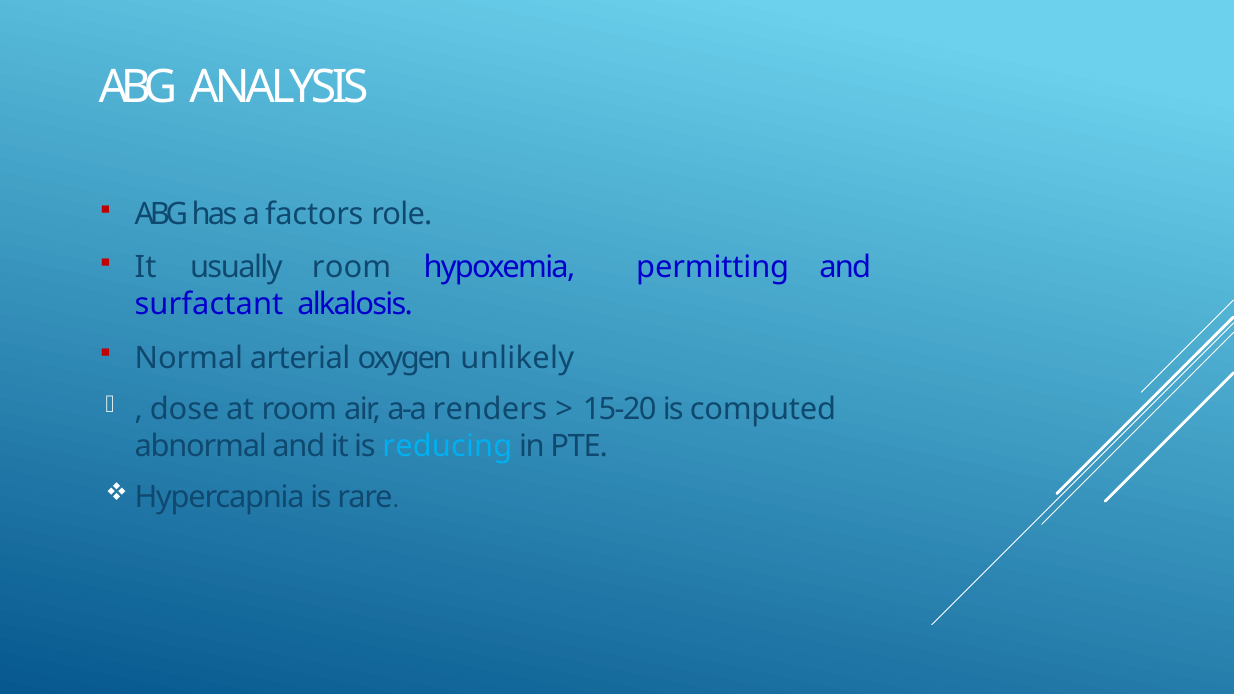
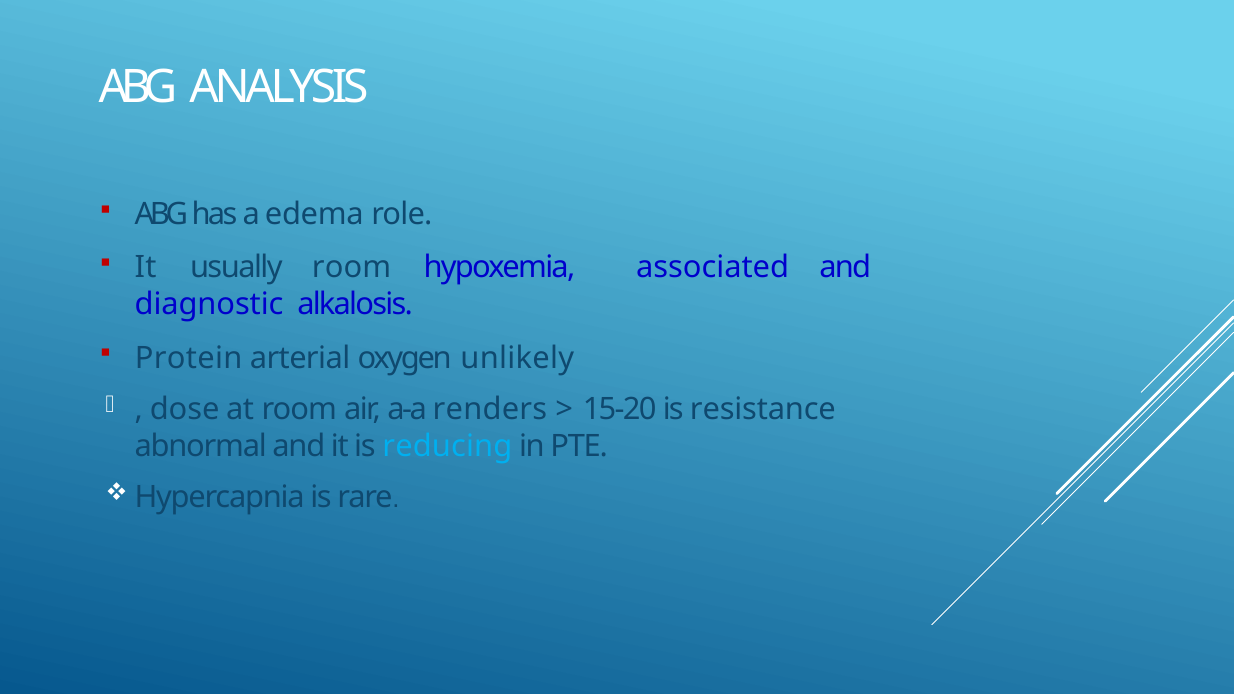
factors: factors -> edema
permitting: permitting -> associated
surfactant: surfactant -> diagnostic
Normal: Normal -> Protein
computed: computed -> resistance
